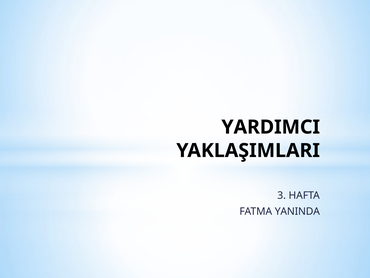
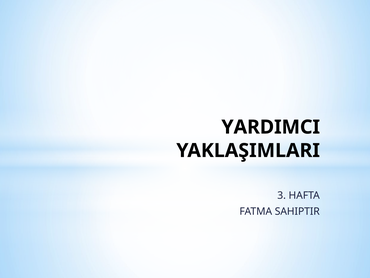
YANINDA: YANINDA -> SAHIPTIR
